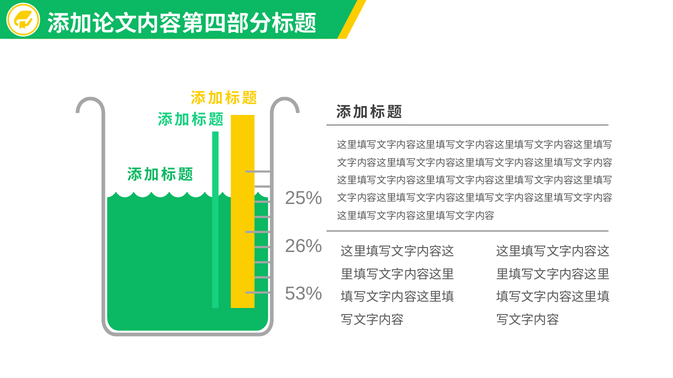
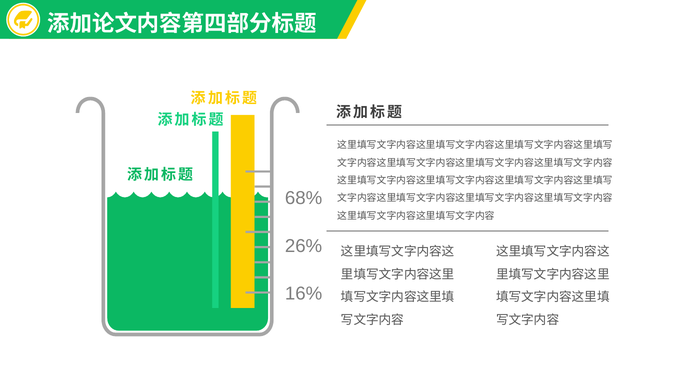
25%: 25% -> 68%
53%: 53% -> 16%
